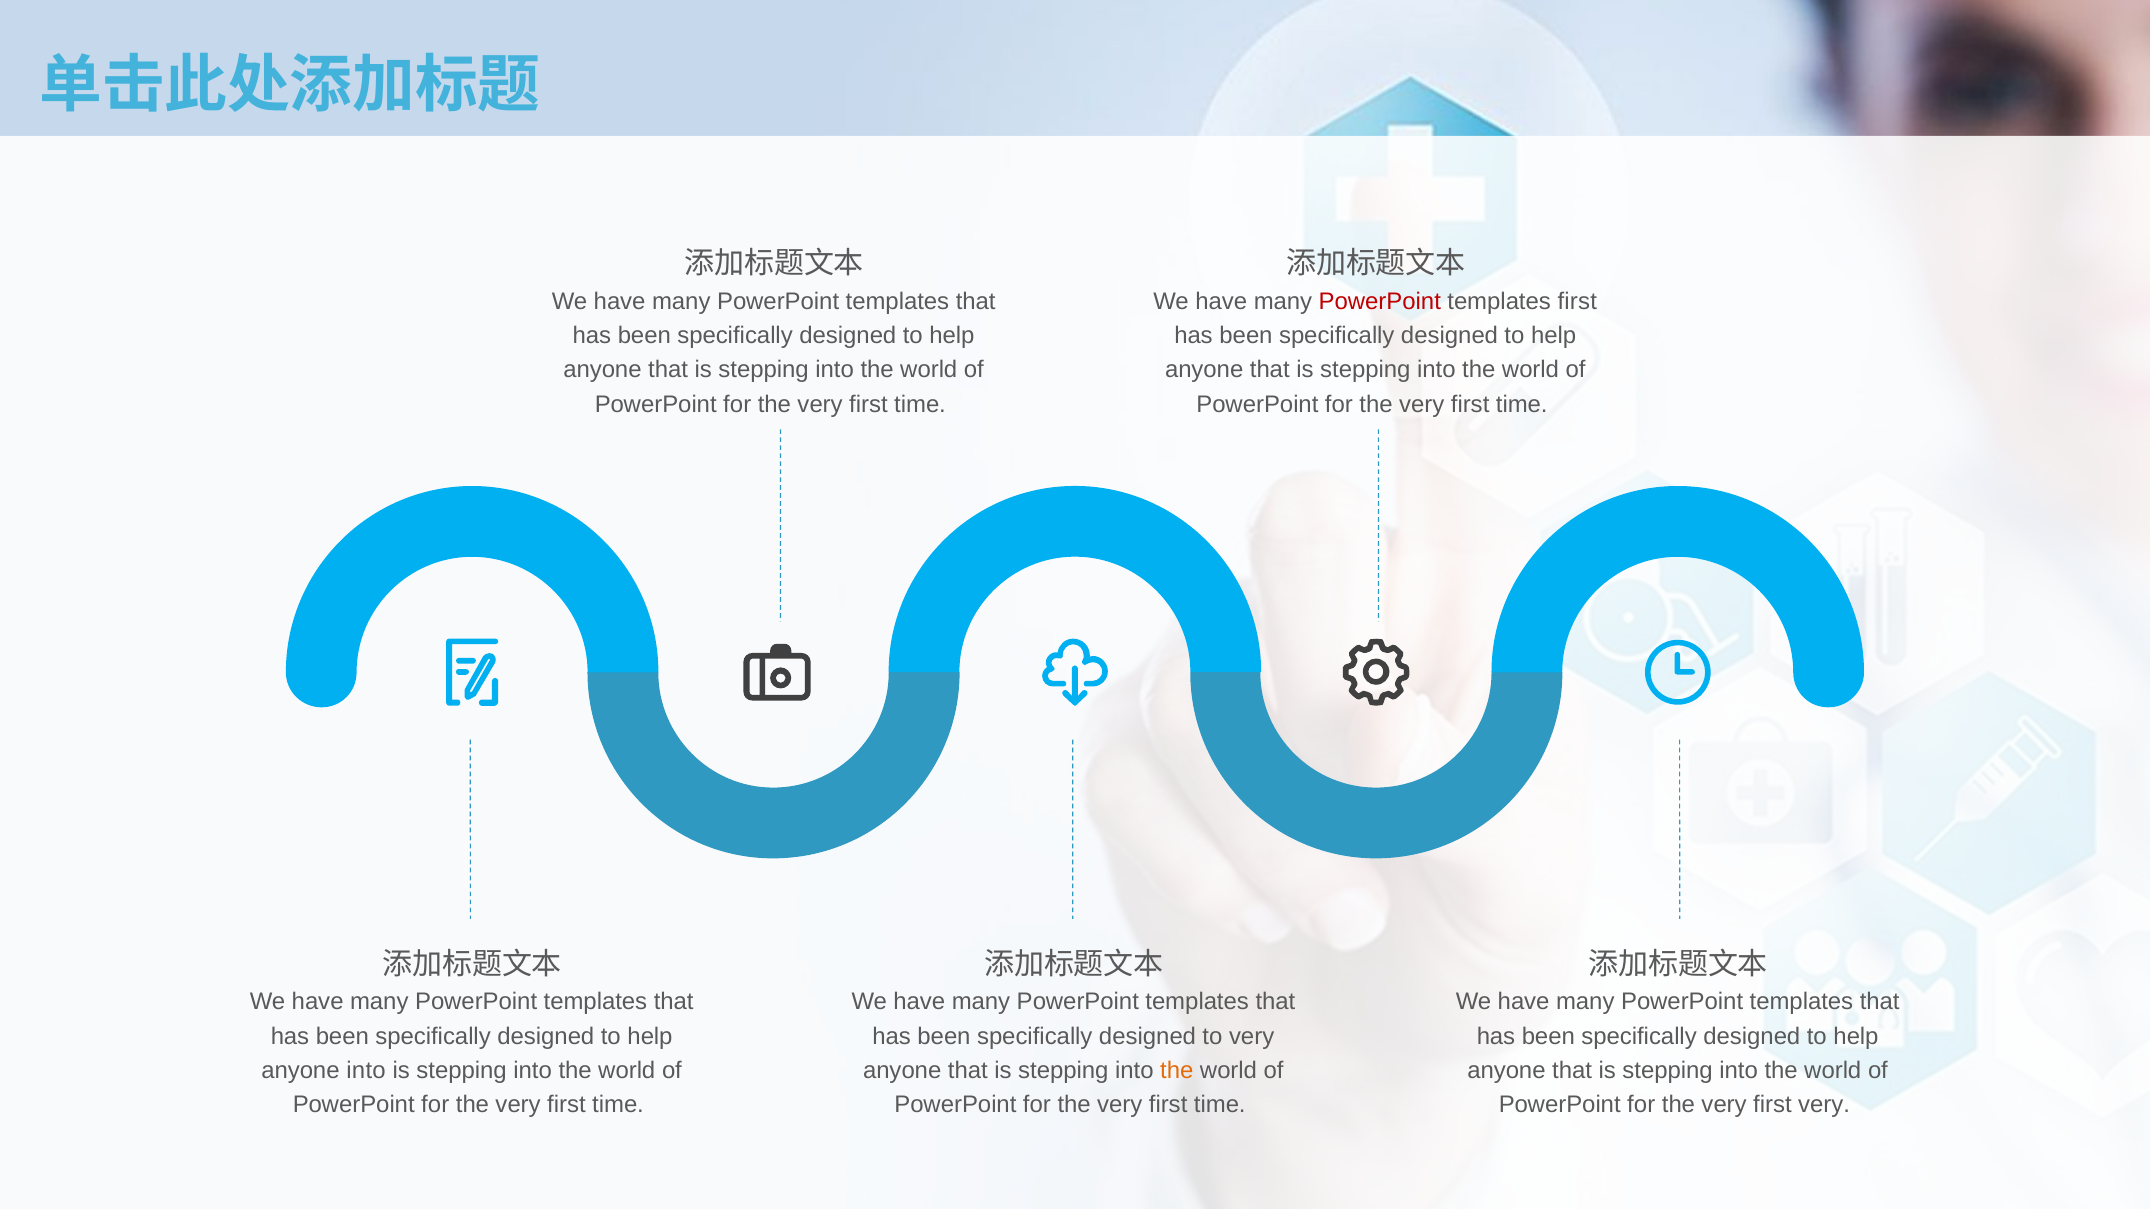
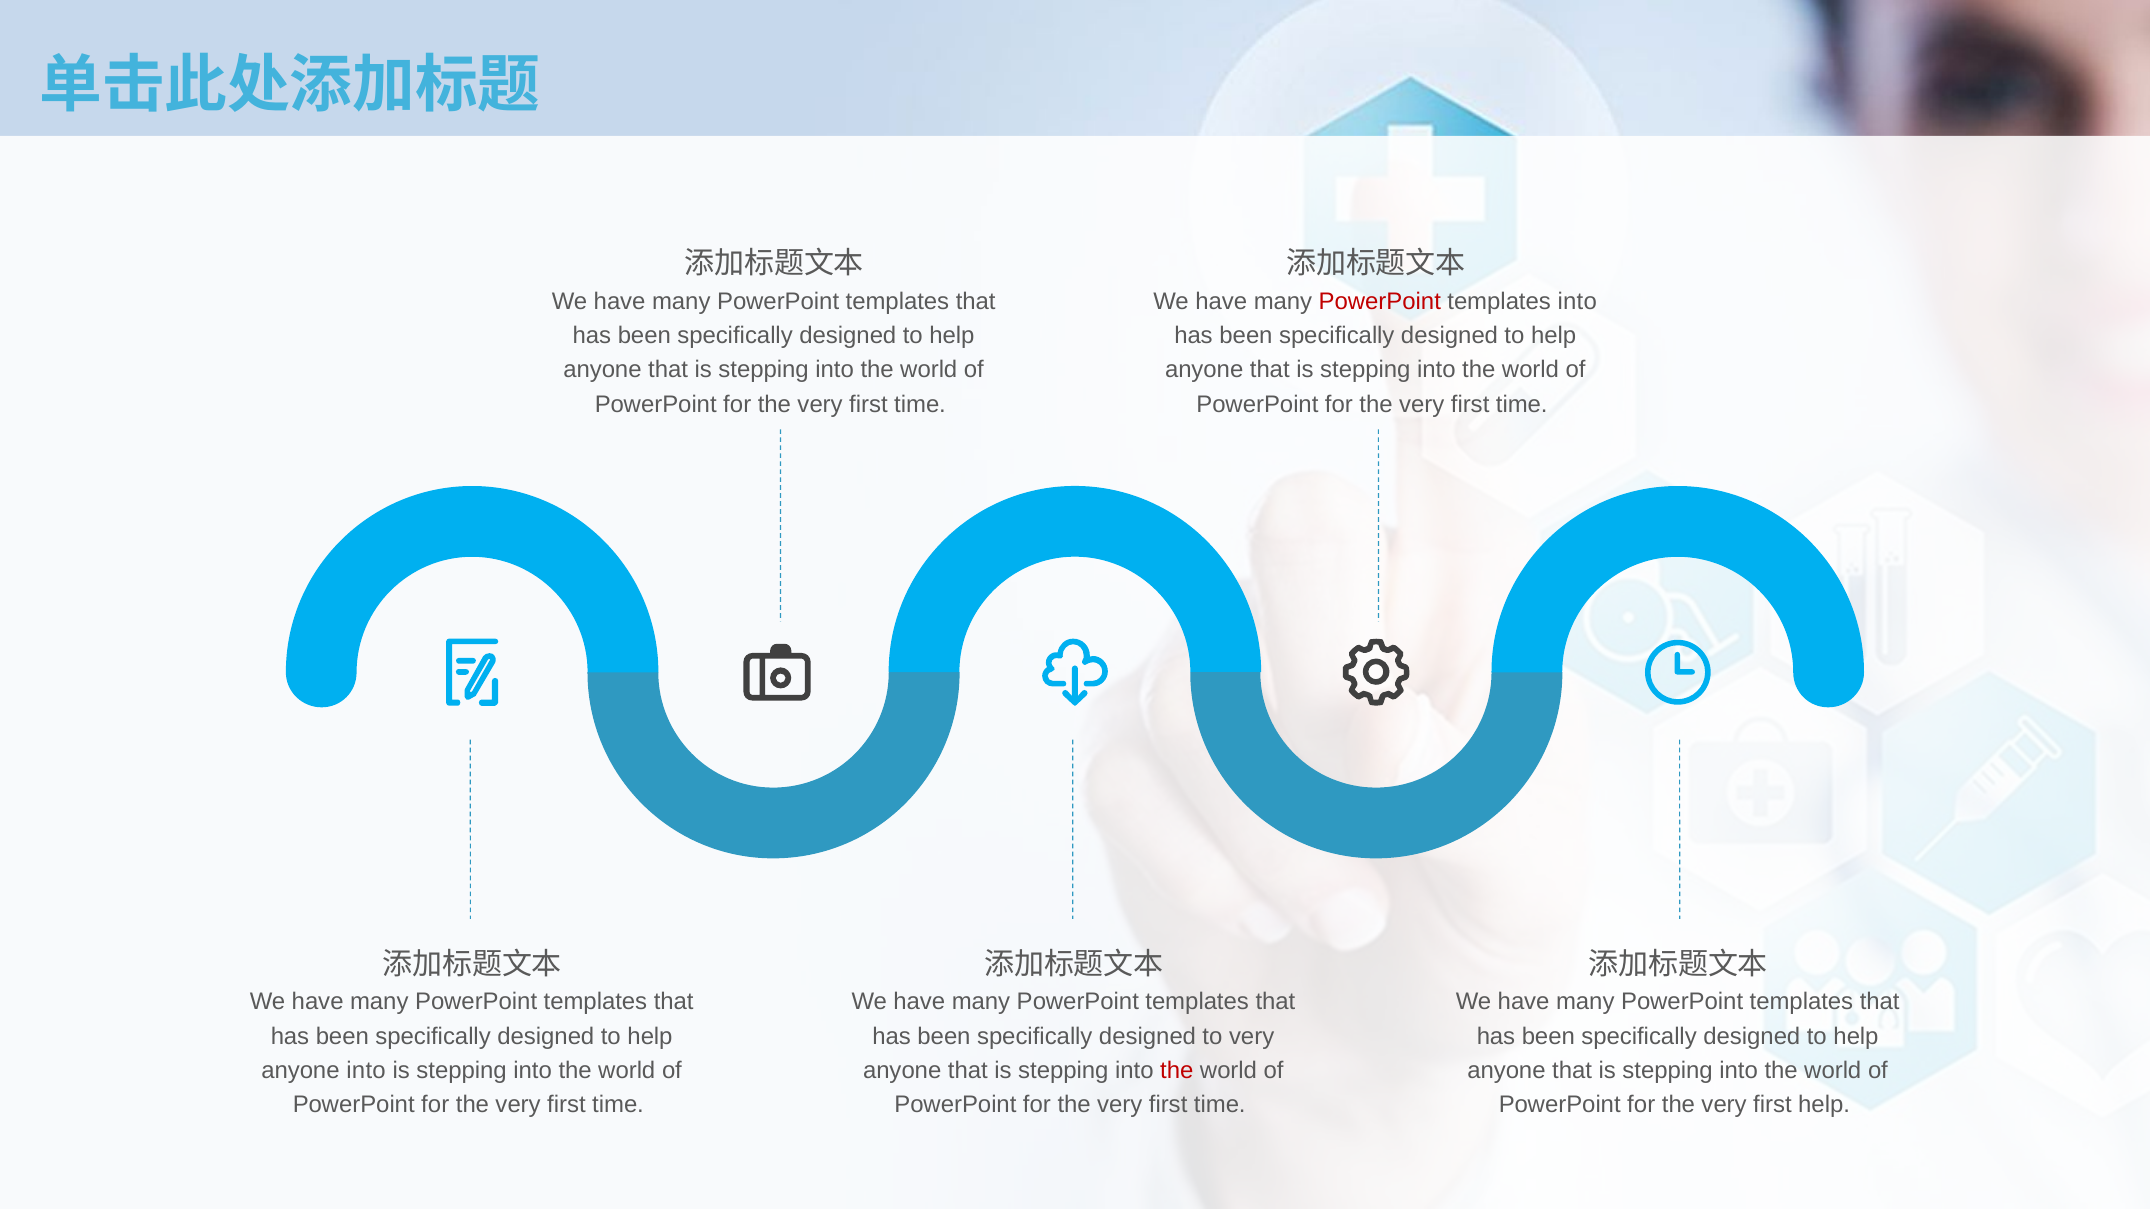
templates first: first -> into
the at (1177, 1071) colour: orange -> red
first very: very -> help
